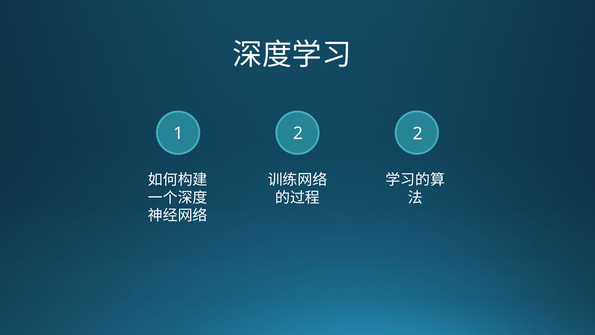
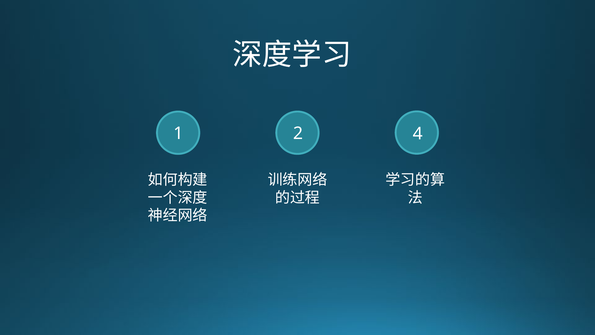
2 2: 2 -> 4
